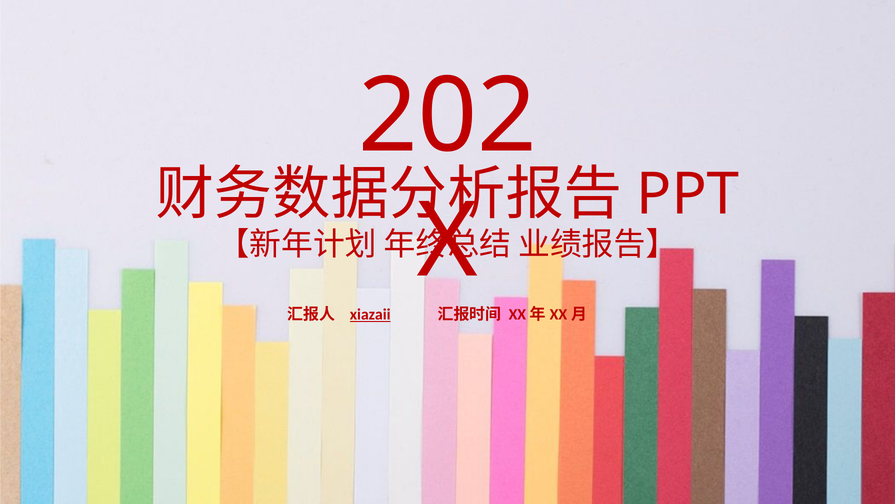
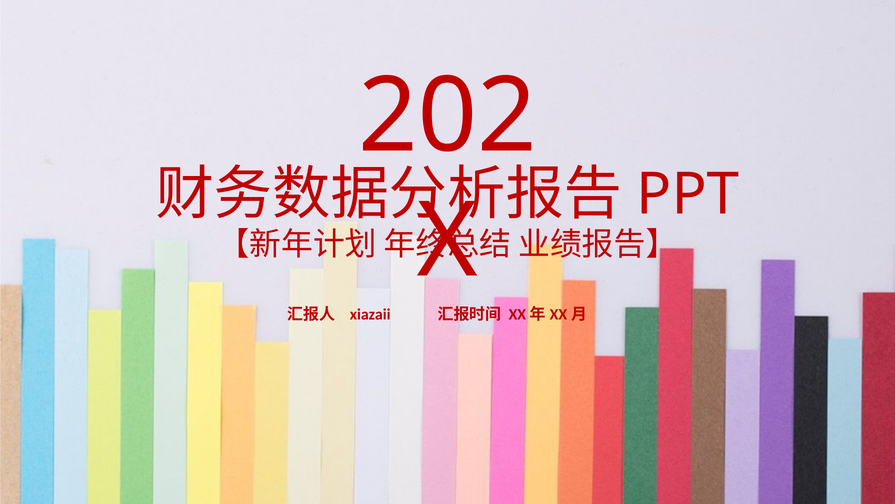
xiazaii underline: present -> none
